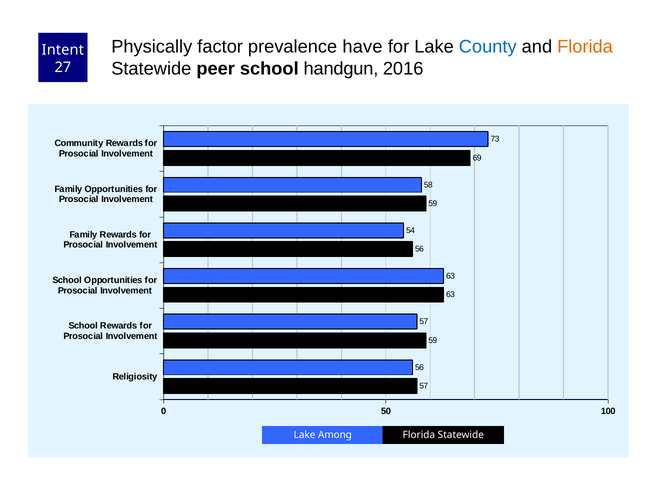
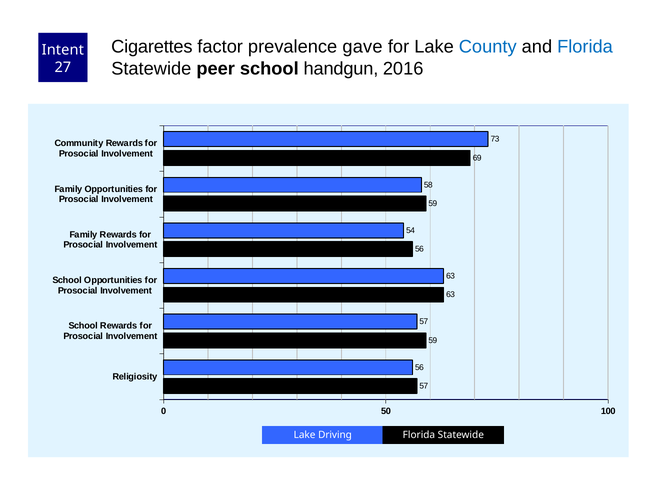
Physically: Physically -> Cigarettes
have: have -> gave
Florida at (585, 47) colour: orange -> blue
Among: Among -> Driving
